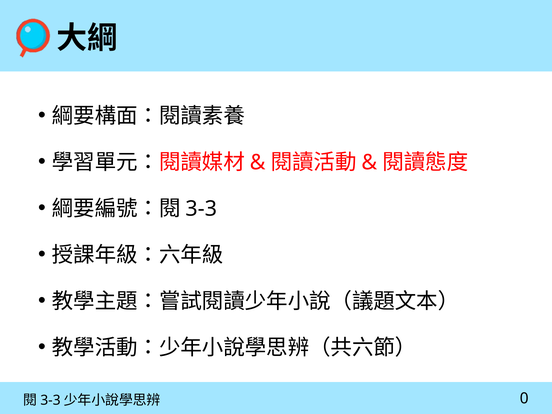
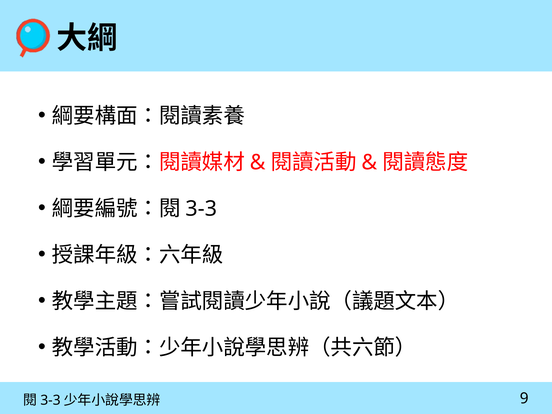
0: 0 -> 9
